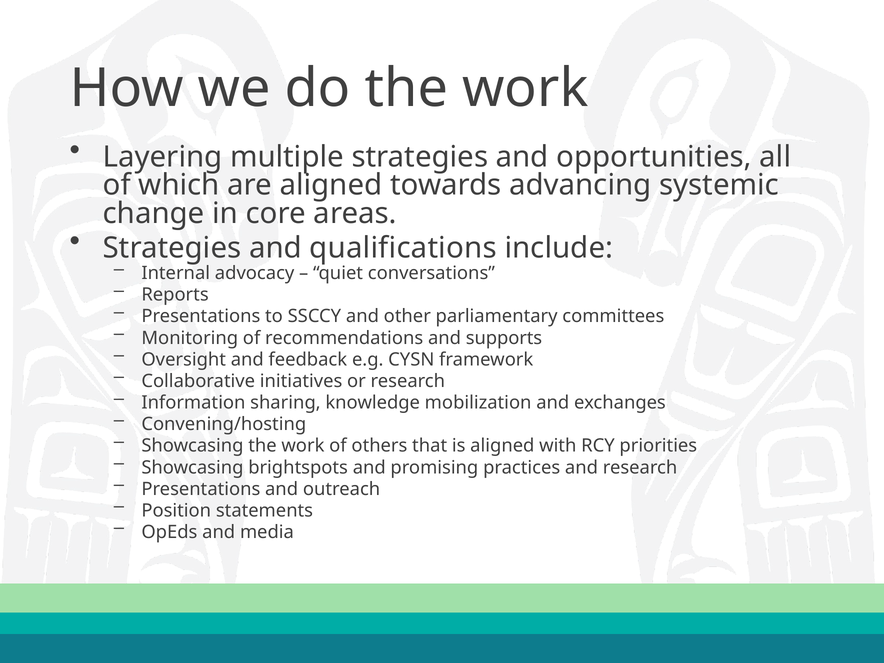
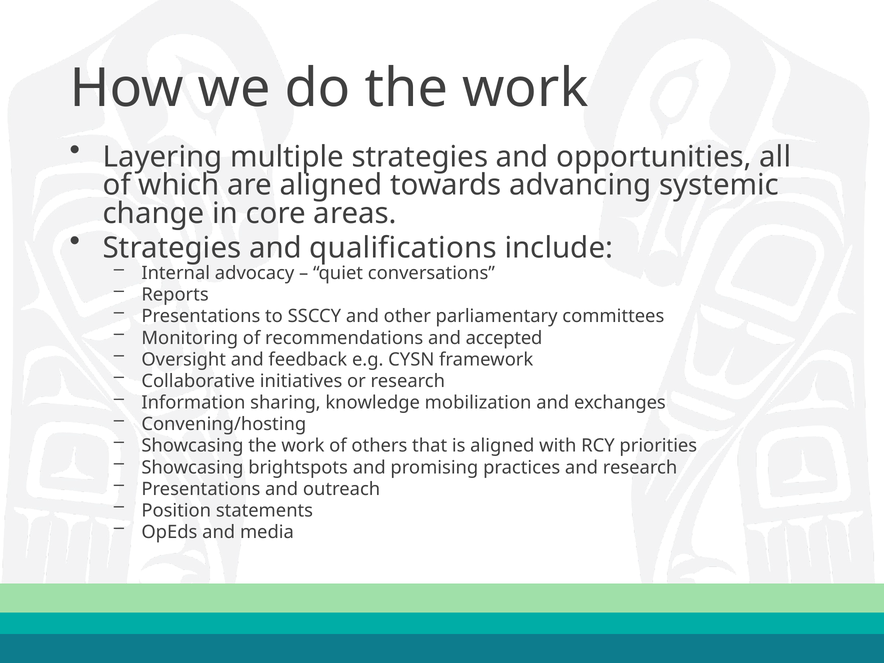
supports: supports -> accepted
